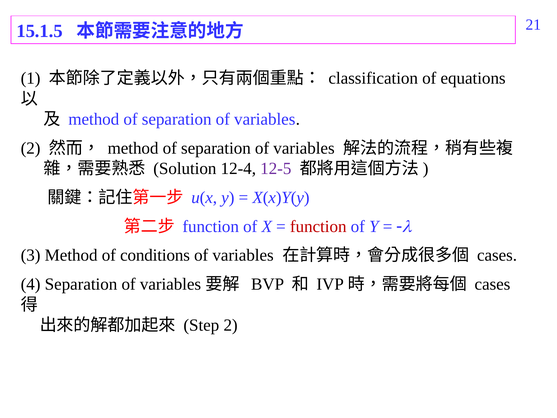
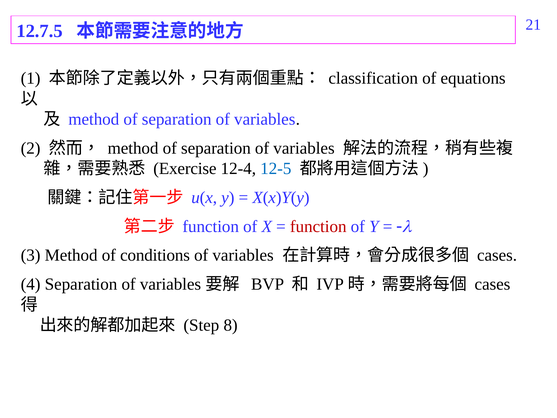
15.1.5: 15.1.5 -> 12.7.5
Solution: Solution -> Exercise
12-5 colour: purple -> blue
Step 2: 2 -> 8
